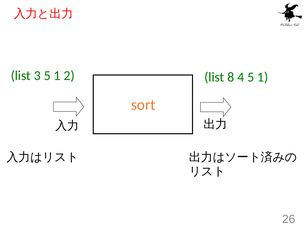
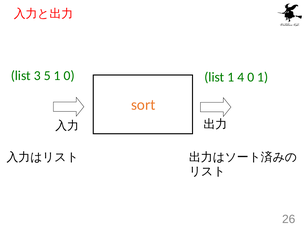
1 2: 2 -> 0
list 8: 8 -> 1
4 5: 5 -> 0
